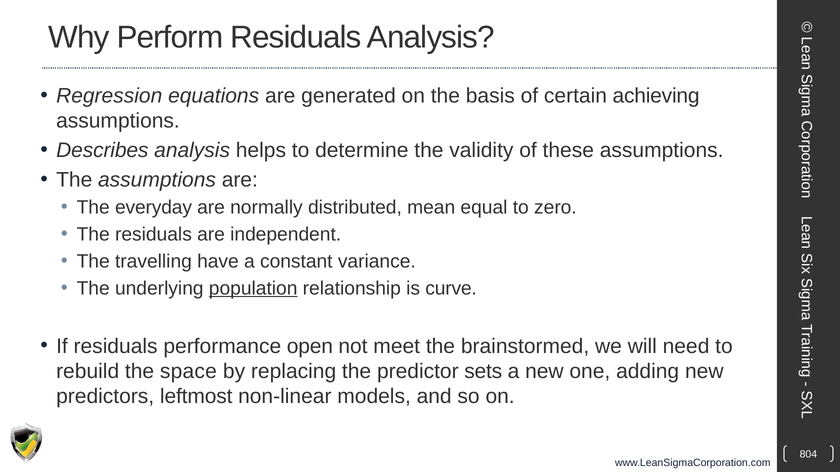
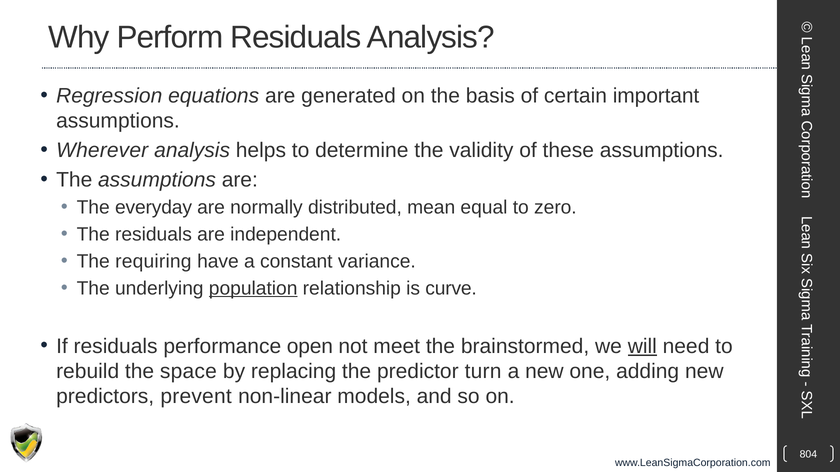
achieving: achieving -> important
Describes: Describes -> Wherever
travelling: travelling -> requiring
will underline: none -> present
sets: sets -> turn
leftmost: leftmost -> prevent
